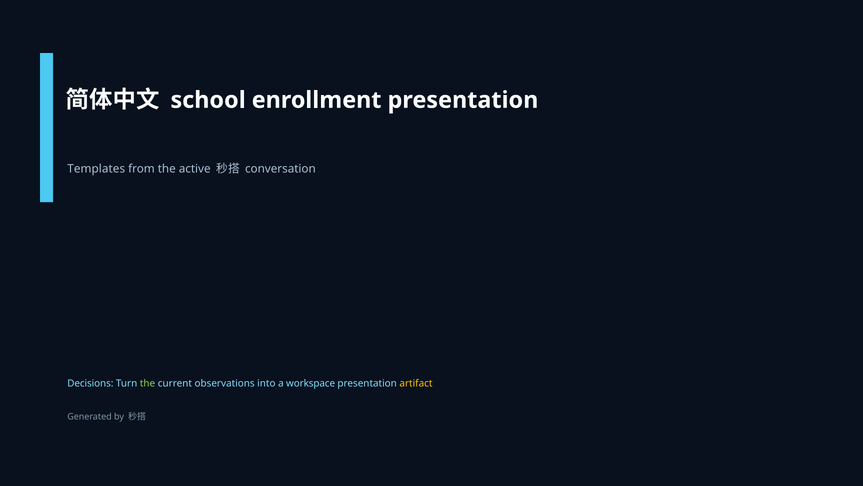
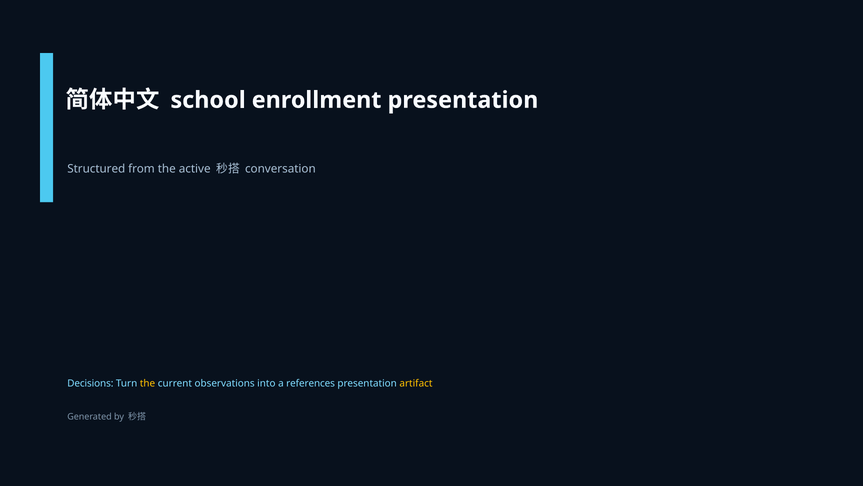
Templates: Templates -> Structured
the at (148, 383) colour: light green -> yellow
workspace: workspace -> references
